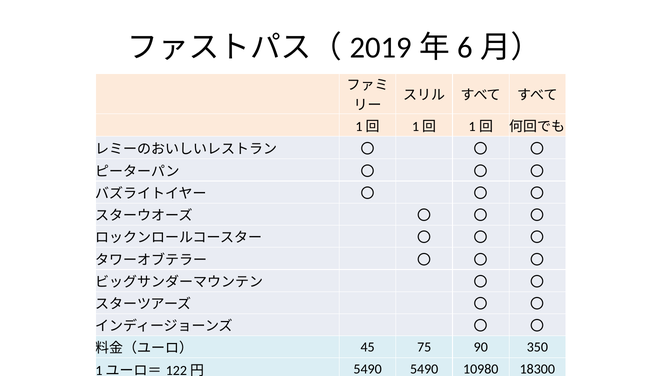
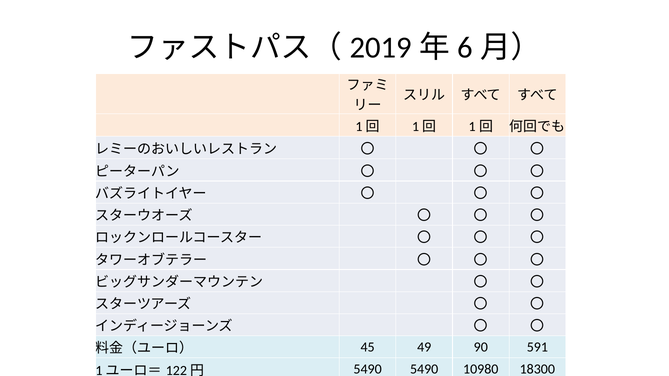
75: 75 -> 49
350: 350 -> 591
